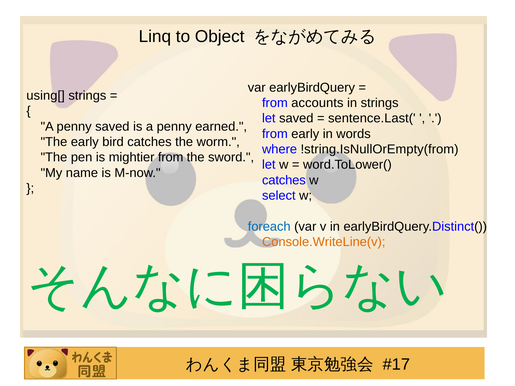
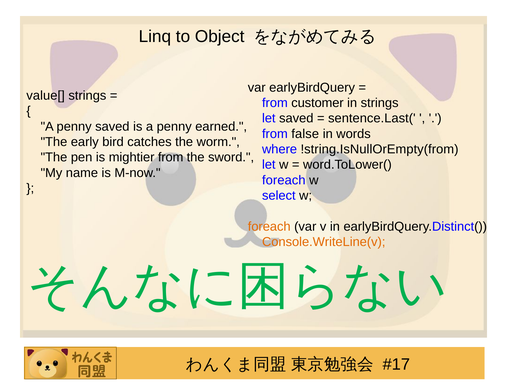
using[: using[ -> value[
accounts: accounts -> customer
from early: early -> false
catches at (284, 180): catches -> foreach
foreach at (269, 227) colour: blue -> orange
